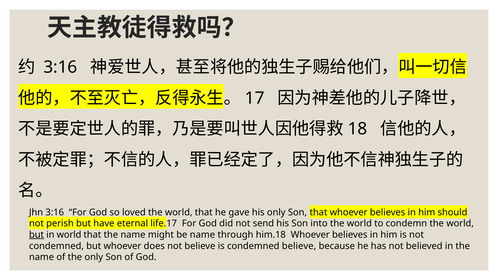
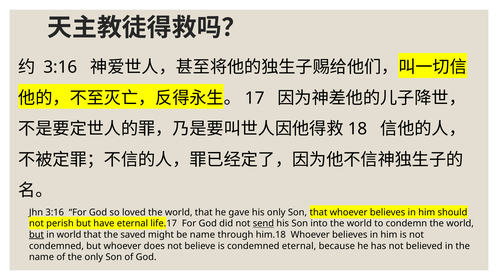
send underline: none -> present
that the name: name -> saved
condemned believe: believe -> eternal
